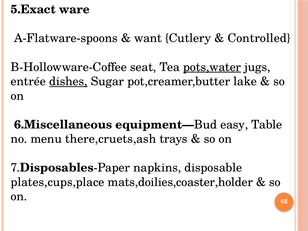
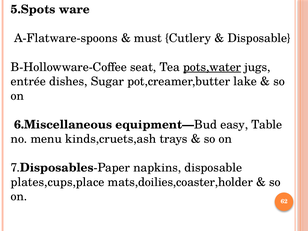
5.Exact: 5.Exact -> 5.Spots
want: want -> must
Controlled at (259, 38): Controlled -> Disposable
dishes underline: present -> none
there,cruets,ash: there,cruets,ash -> kinds,cruets,ash
